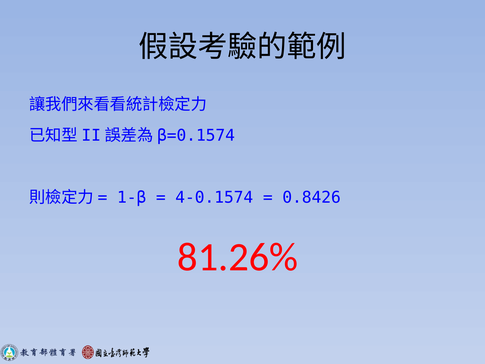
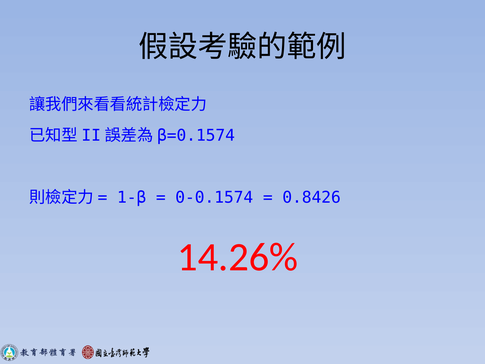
4-0.1574: 4-0.1574 -> 0-0.1574
81.26%: 81.26% -> 14.26%
